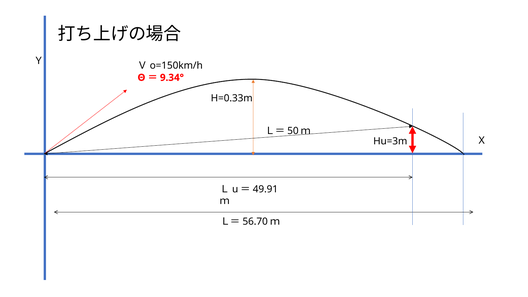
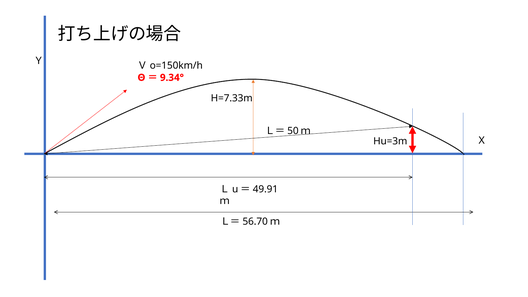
H=0.33m: H=0.33m -> H=7.33m
